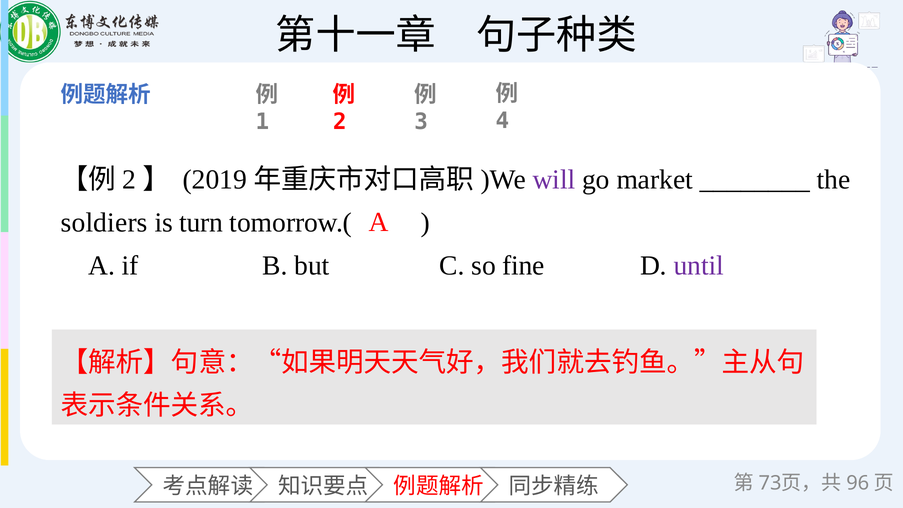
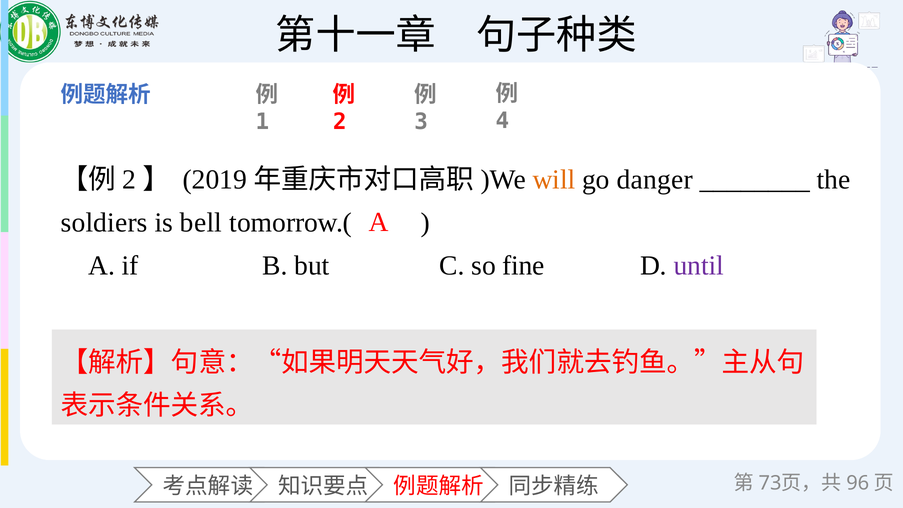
will colour: purple -> orange
market: market -> danger
turn: turn -> bell
